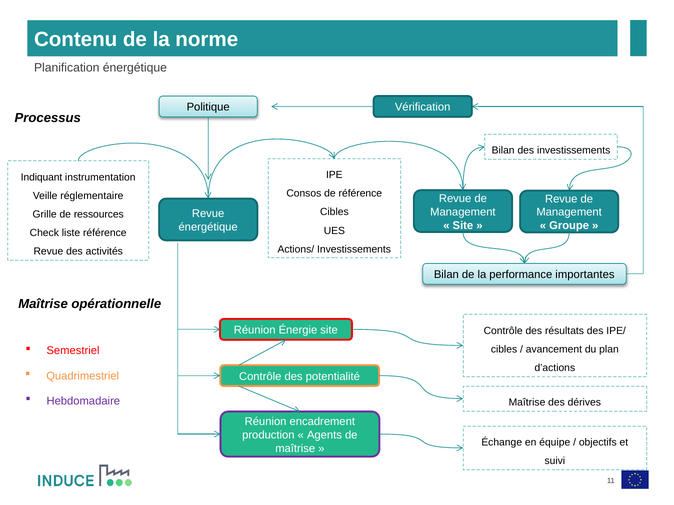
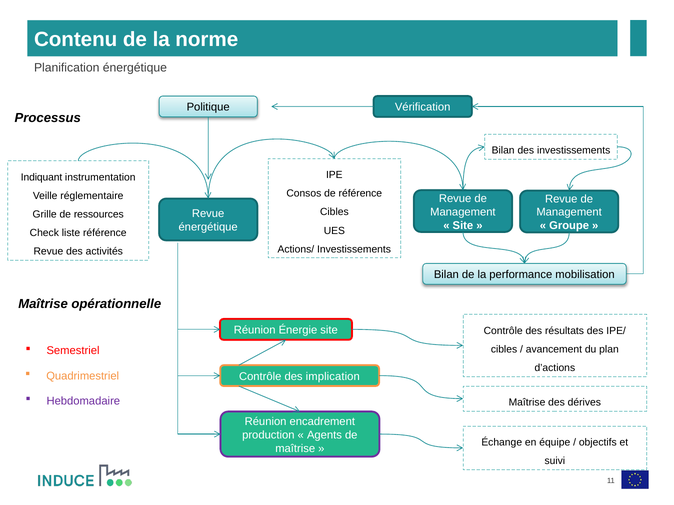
importantes: importantes -> mobilisation
potentialité: potentialité -> implication
